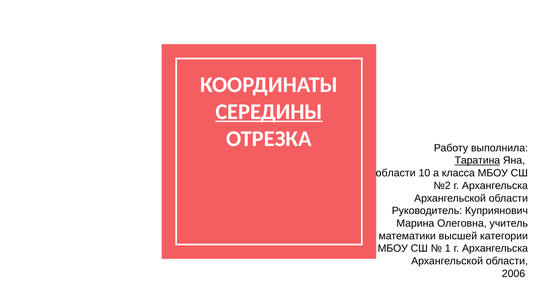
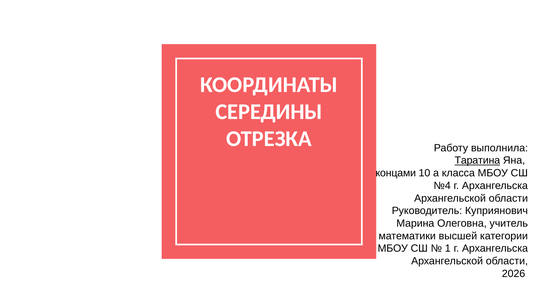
СЕРЕДИНЫ underline: present -> none
области at (396, 173): области -> концами
№2: №2 -> №4
2006: 2006 -> 2026
